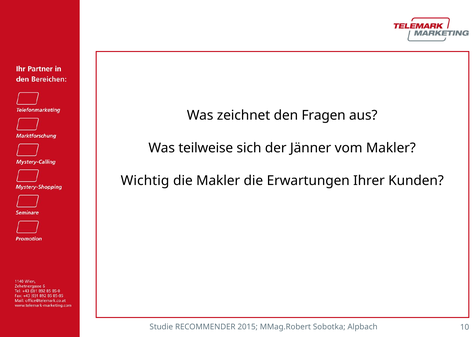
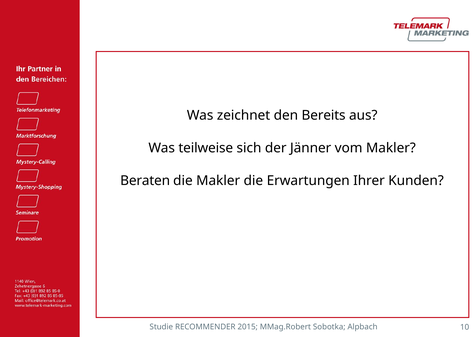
Fragen: Fragen -> Bereits
Wichtig: Wichtig -> Beraten
